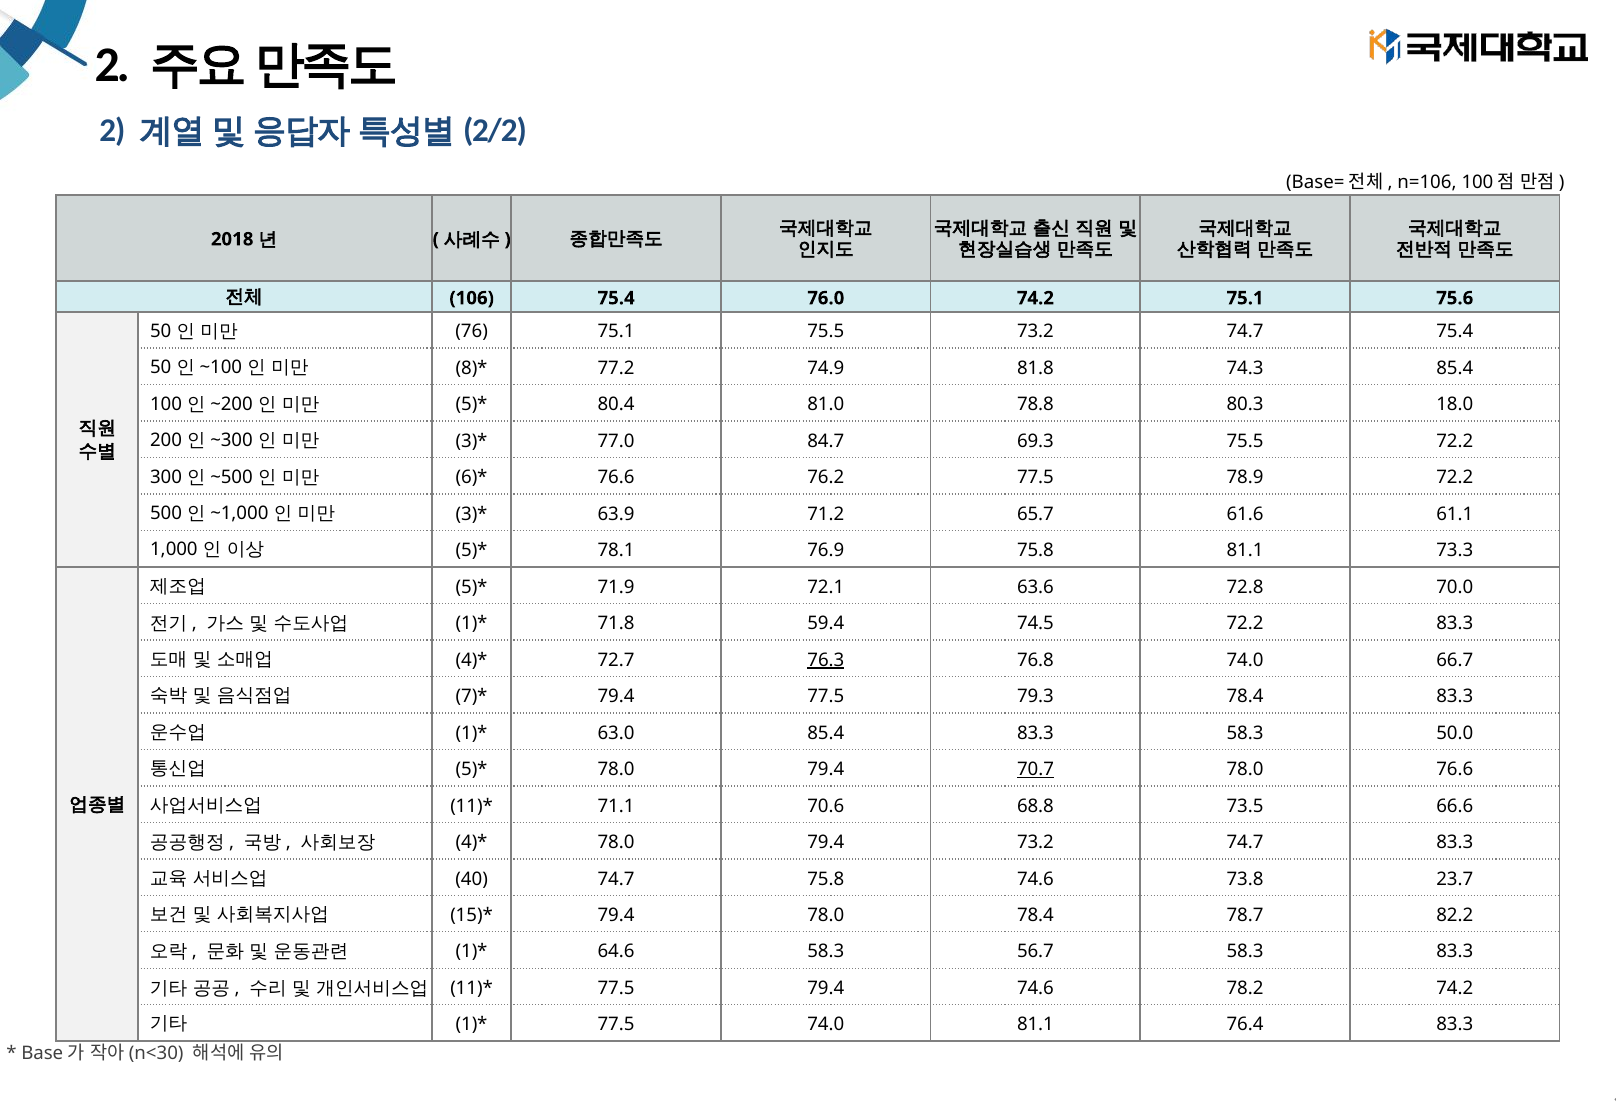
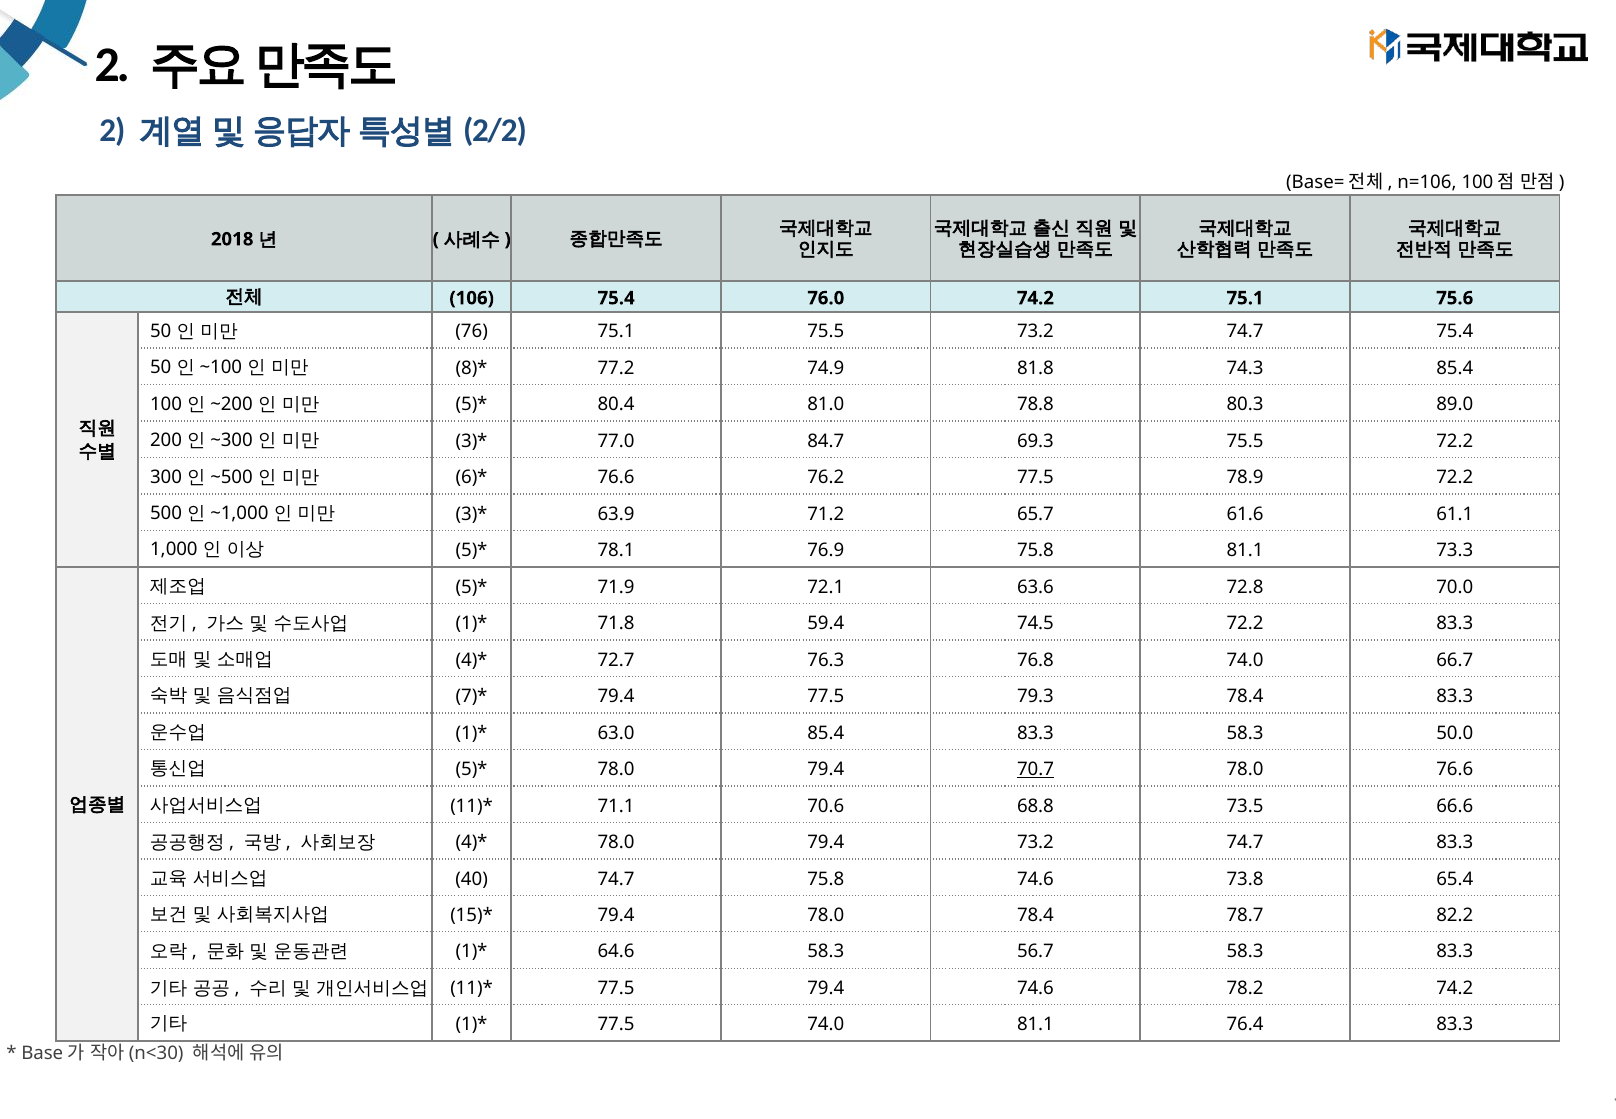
18.0: 18.0 -> 89.0
76.3 underline: present -> none
23.7: 23.7 -> 65.4
